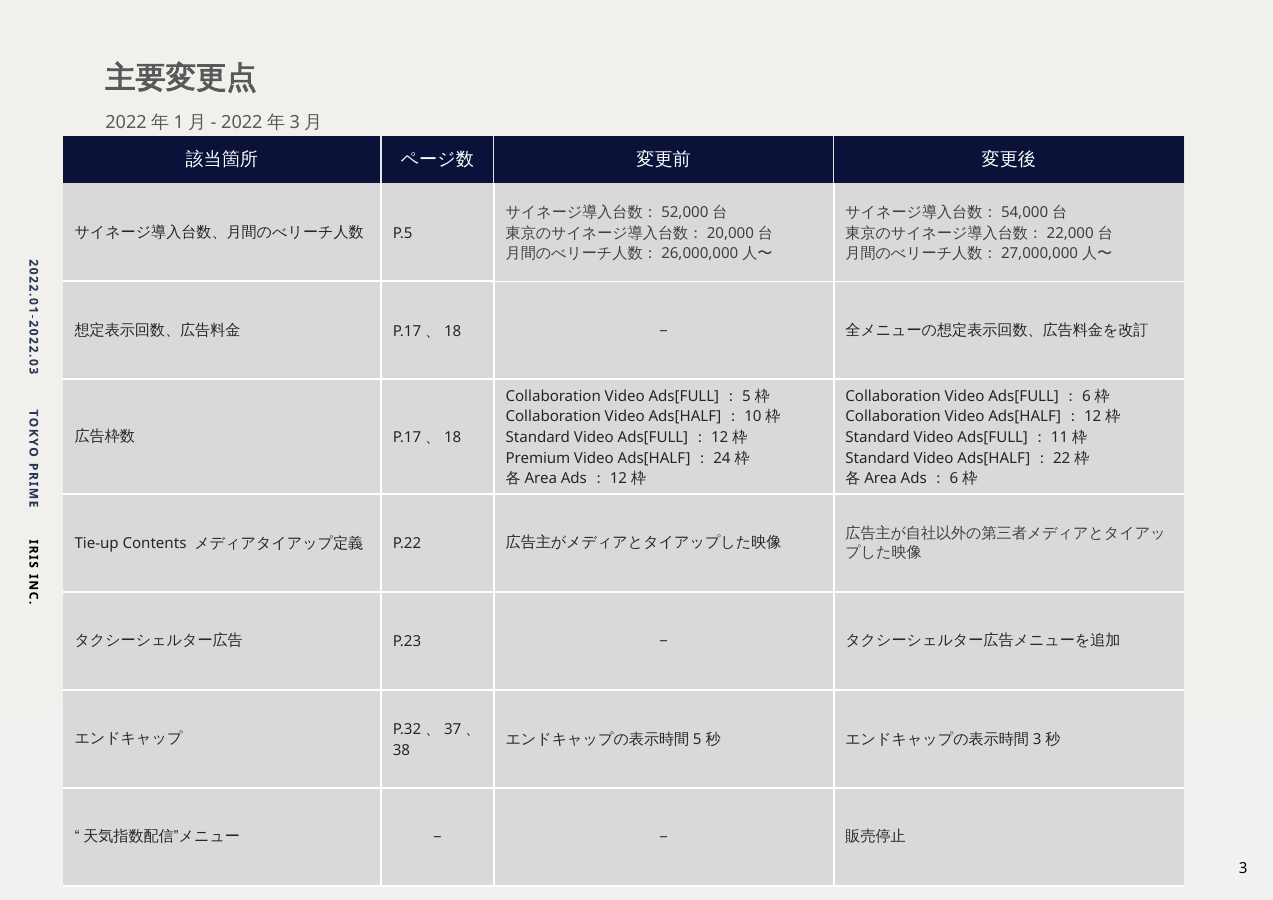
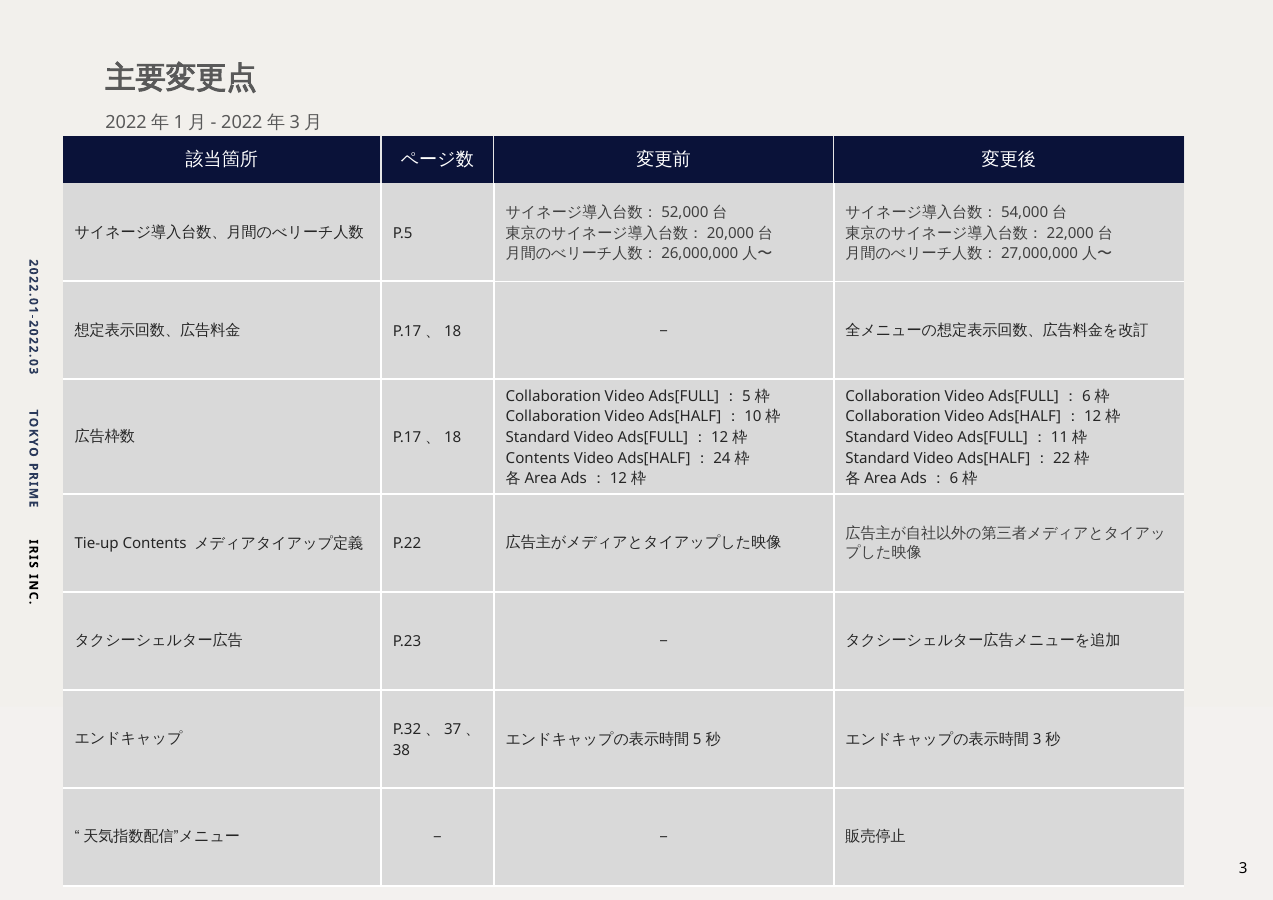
Premium at (538, 458): Premium -> Contents
